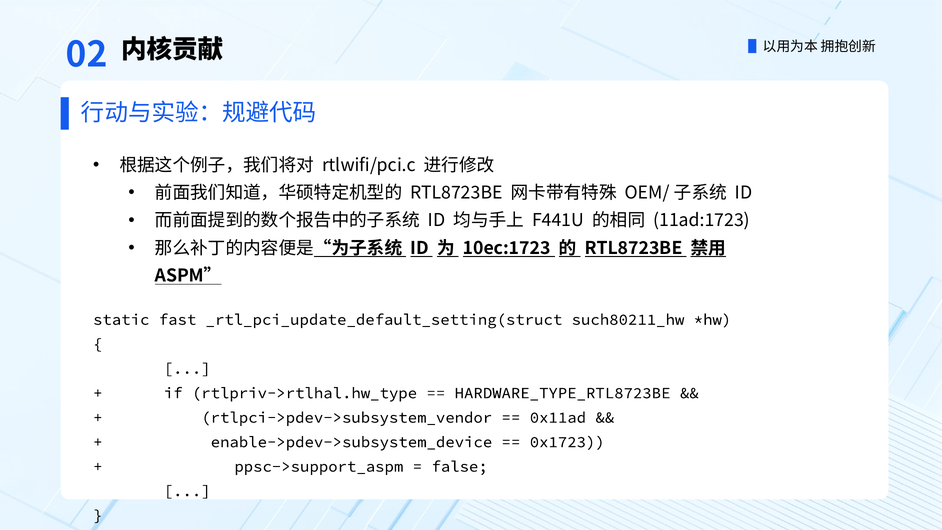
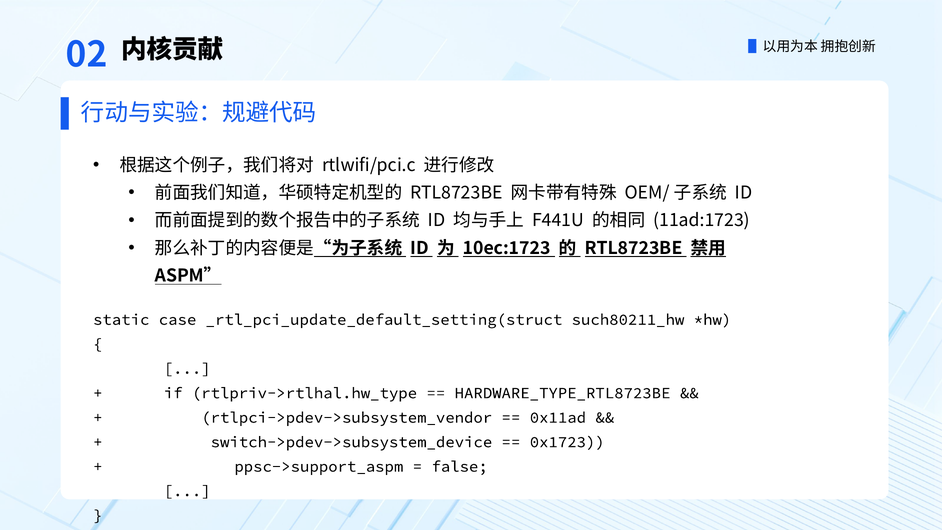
fast: fast -> case
enable->pdev->subsystem_device: enable->pdev->subsystem_device -> switch->pdev->subsystem_device
